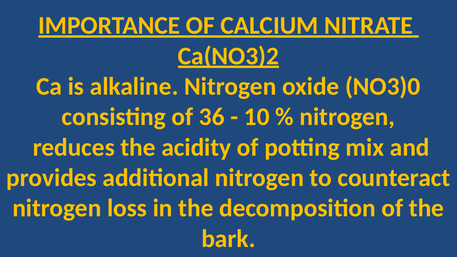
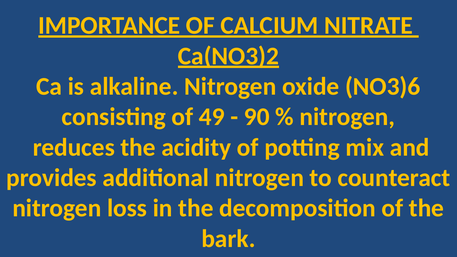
NO3)0: NO3)0 -> NO3)6
36: 36 -> 49
10: 10 -> 90
